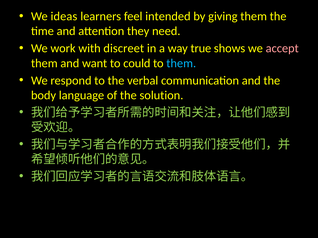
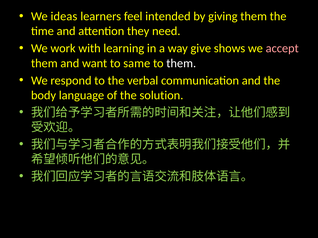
discreet: discreet -> learning
true: true -> give
could: could -> same
them at (181, 63) colour: light blue -> white
